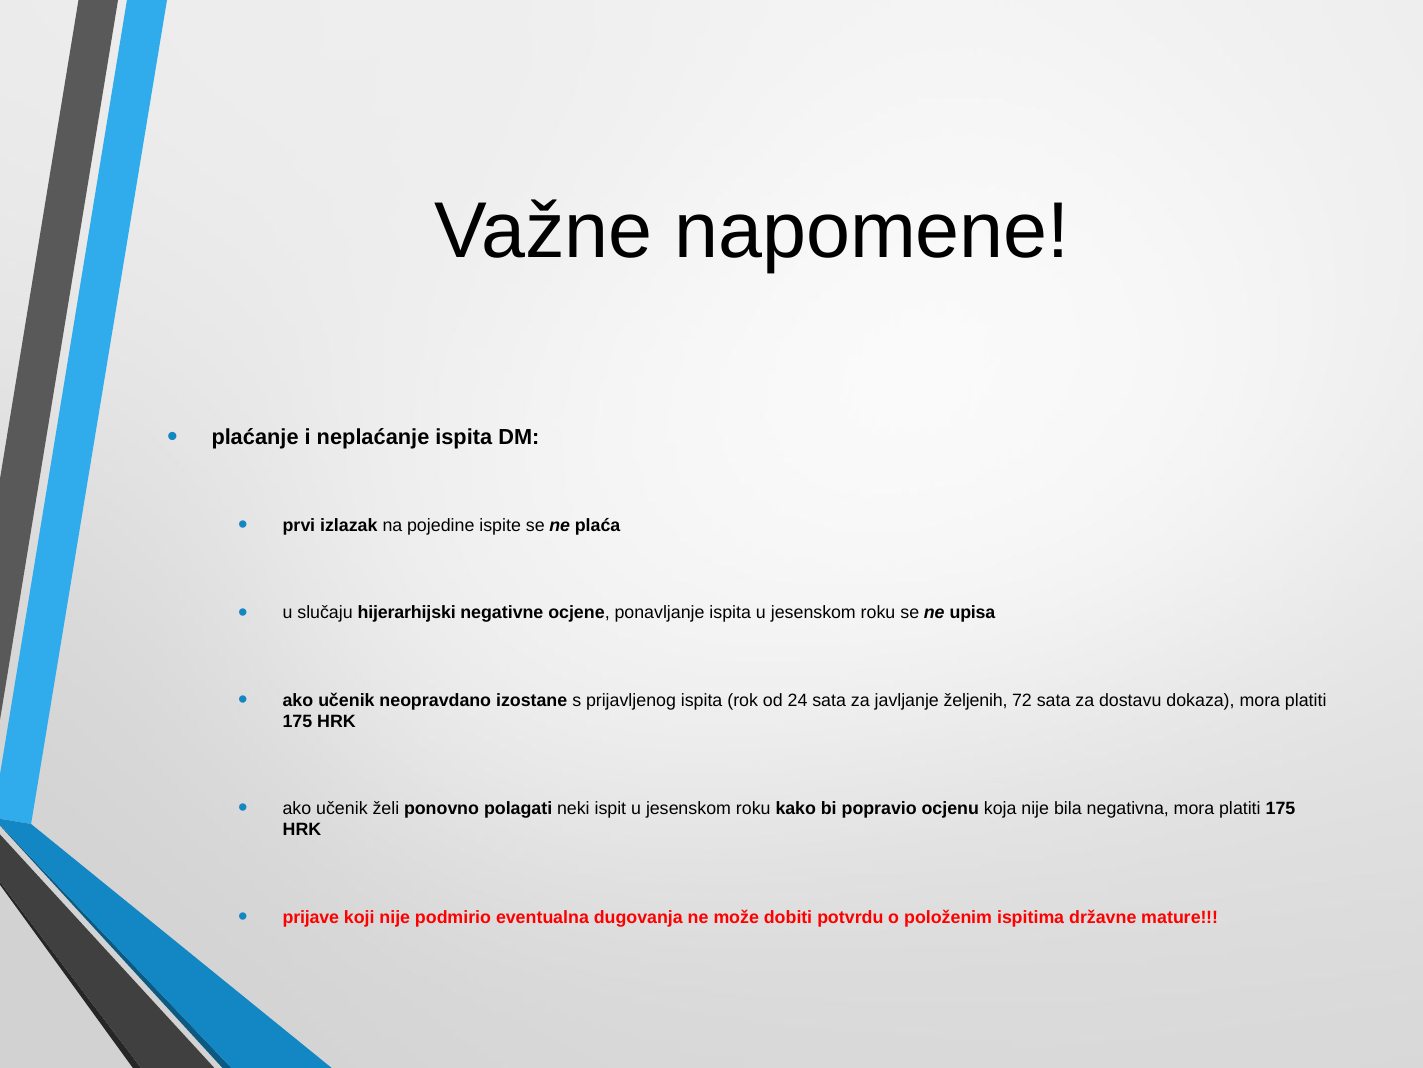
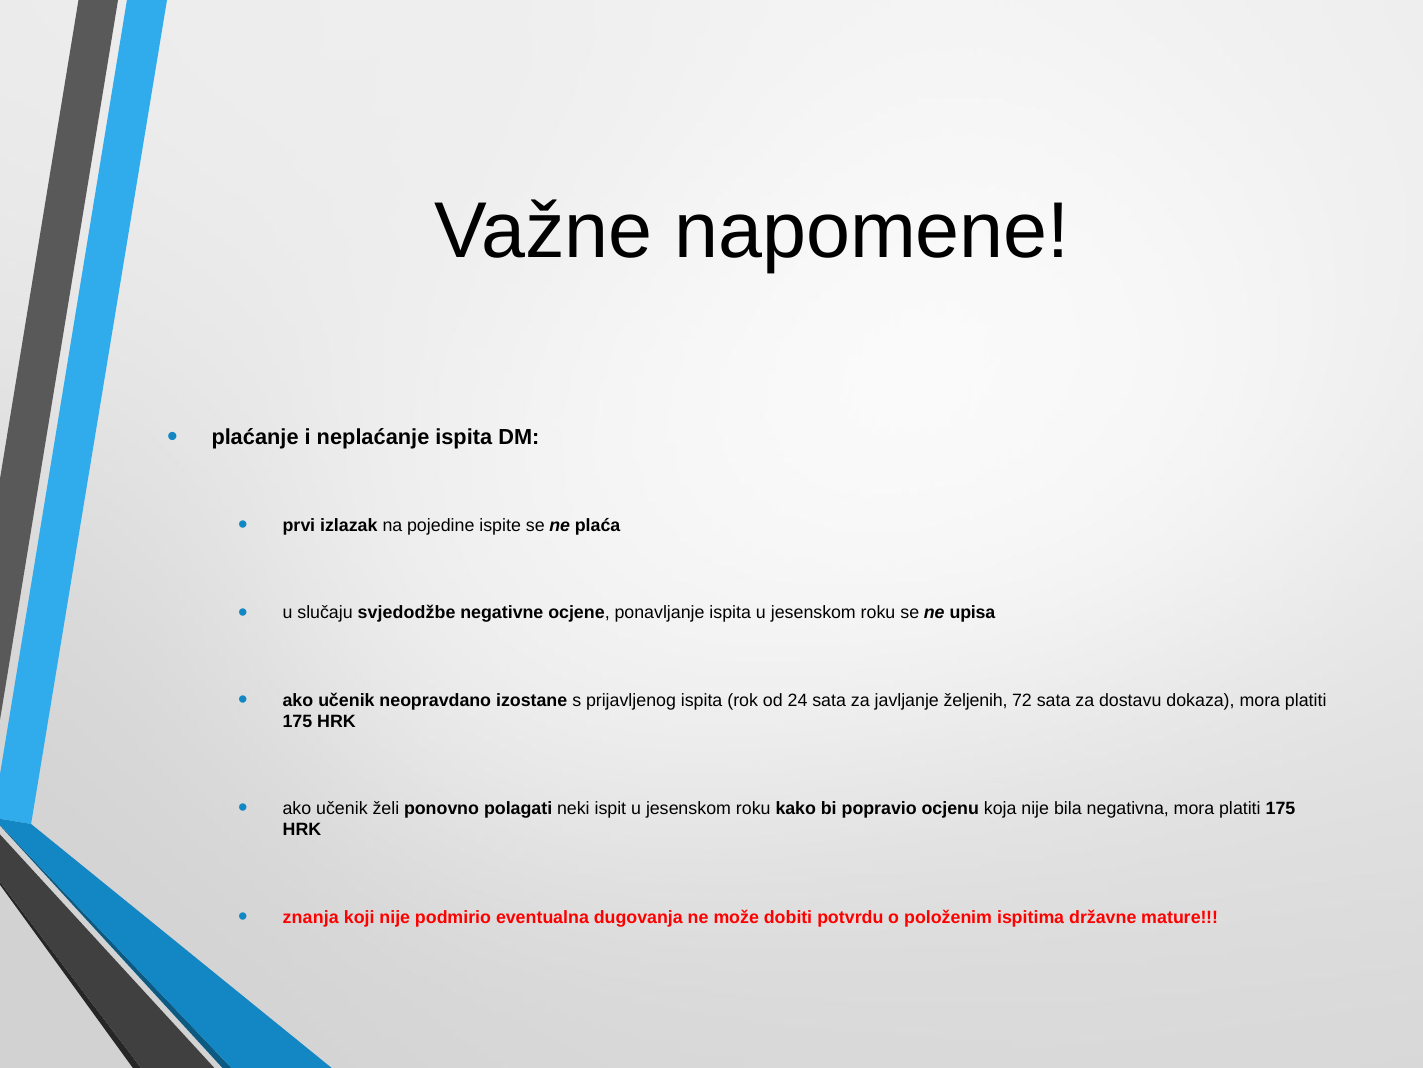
hijerarhijski: hijerarhijski -> svjedodžbe
prijave: prijave -> znanja
